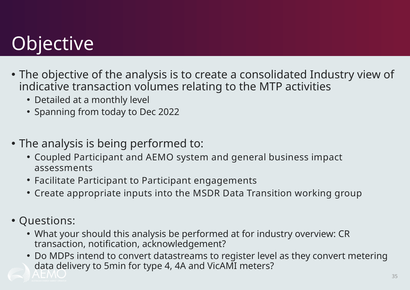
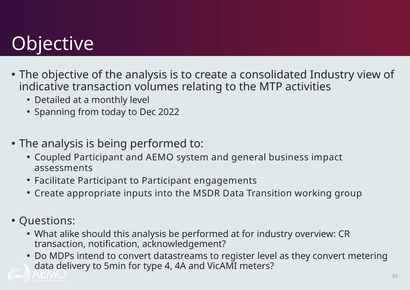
your: your -> alike
